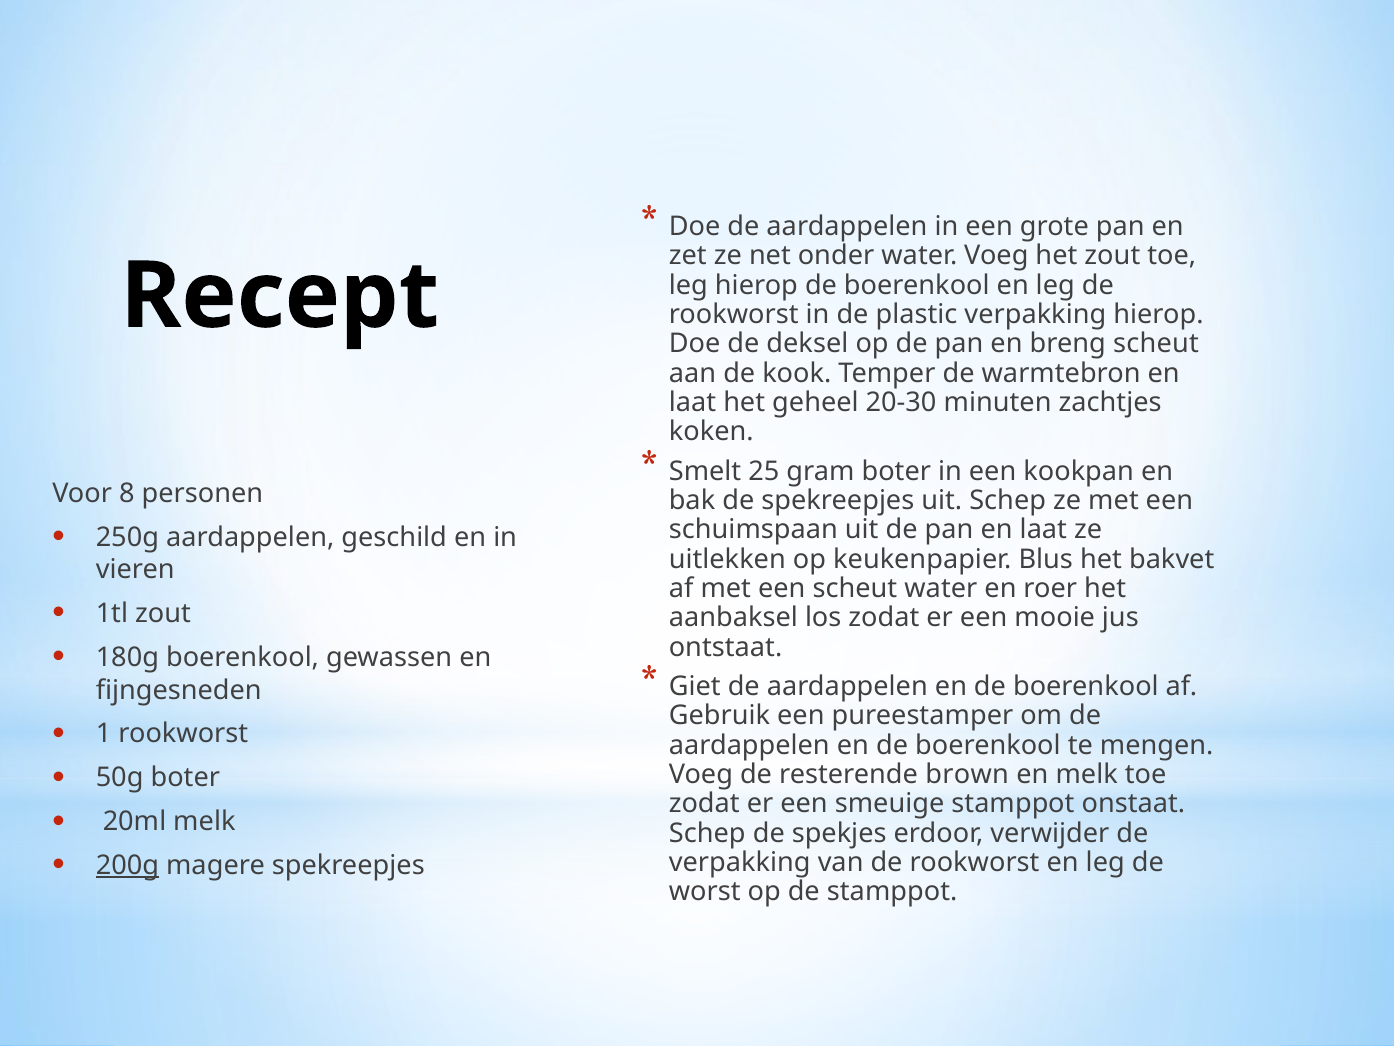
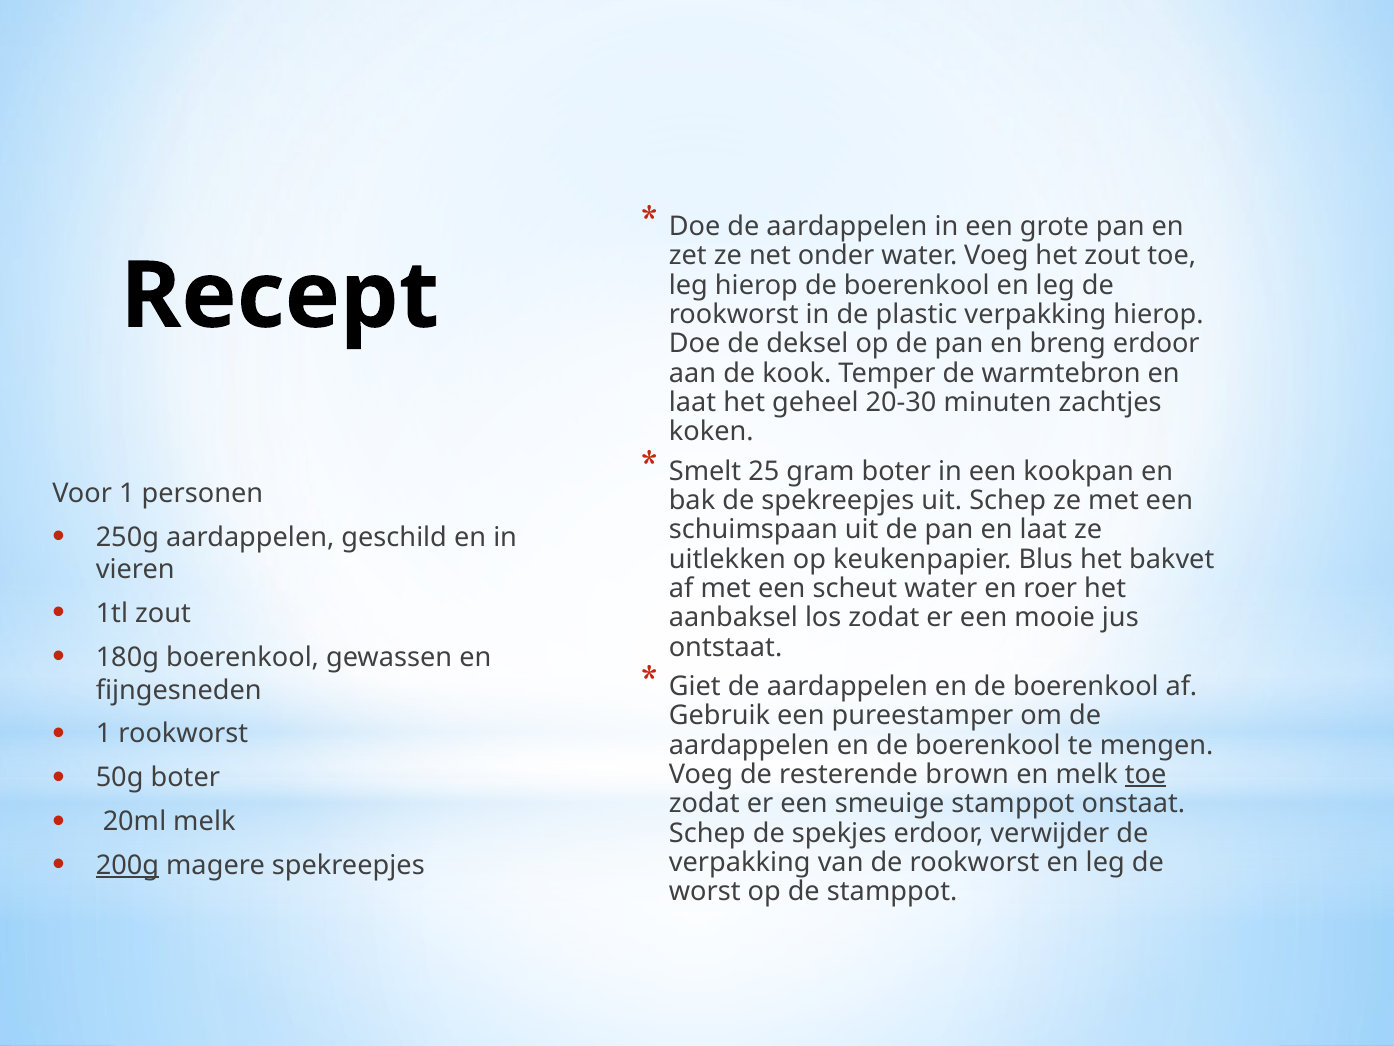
breng scheut: scheut -> erdoor
Voor 8: 8 -> 1
toe at (1146, 774) underline: none -> present
